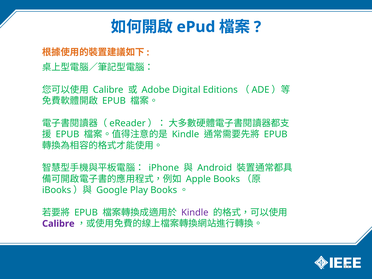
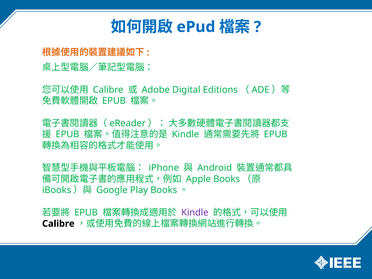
Calibre at (58, 224) colour: purple -> black
